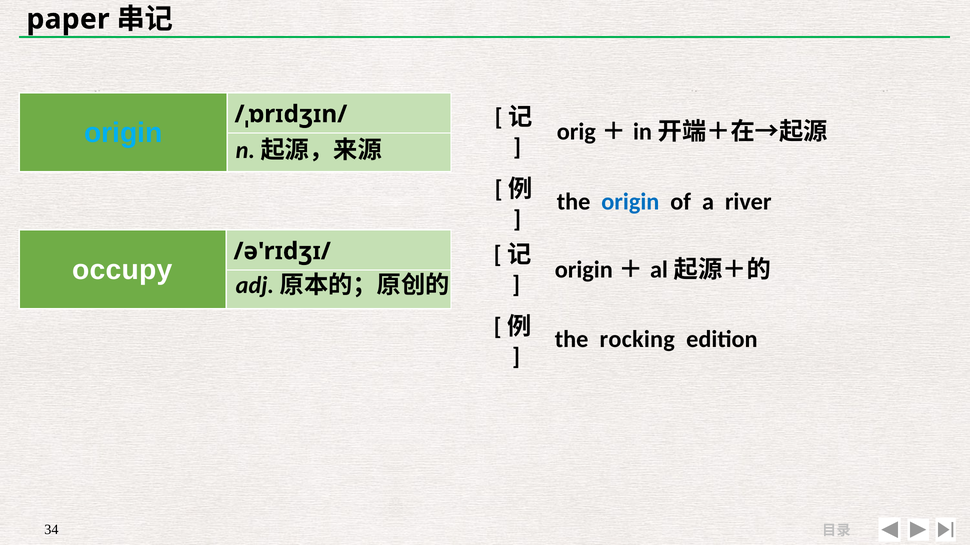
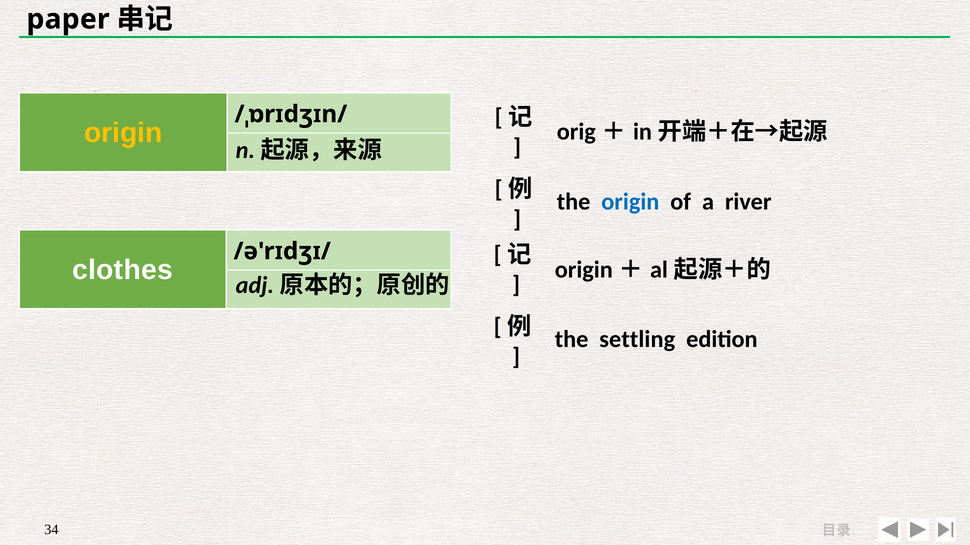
origin at (123, 133) colour: light blue -> yellow
occupy: occupy -> clothes
rocking: rocking -> settling
